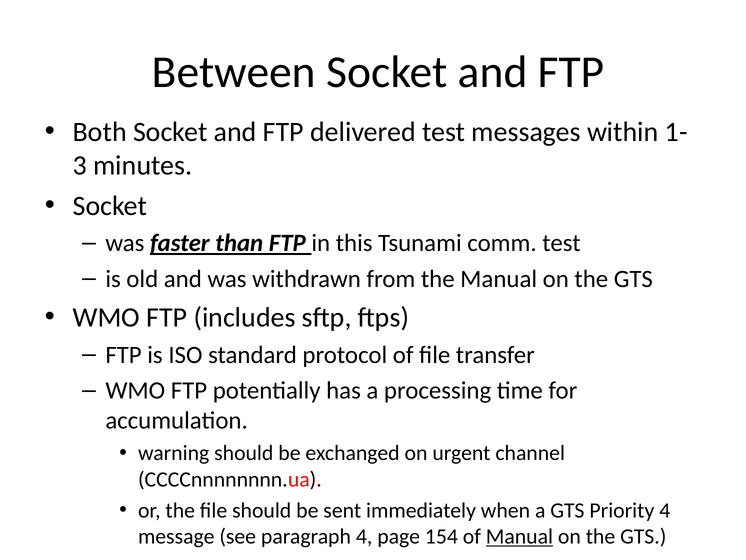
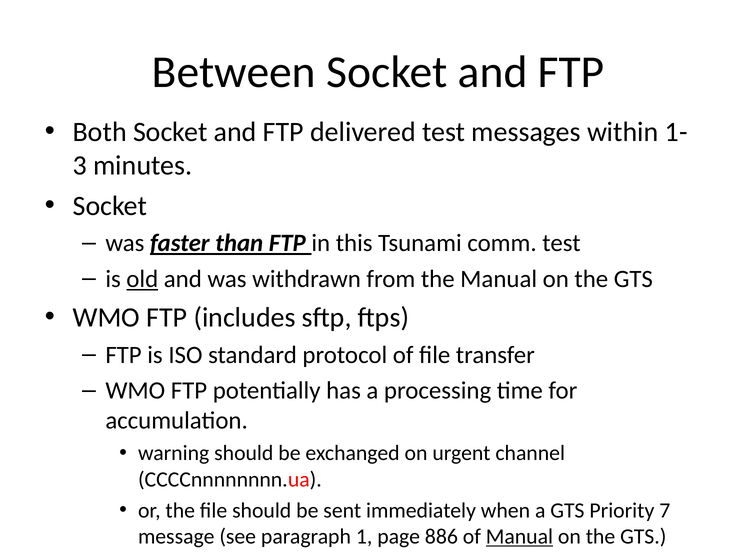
old underline: none -> present
Priority 4: 4 -> 7
paragraph 4: 4 -> 1
154: 154 -> 886
